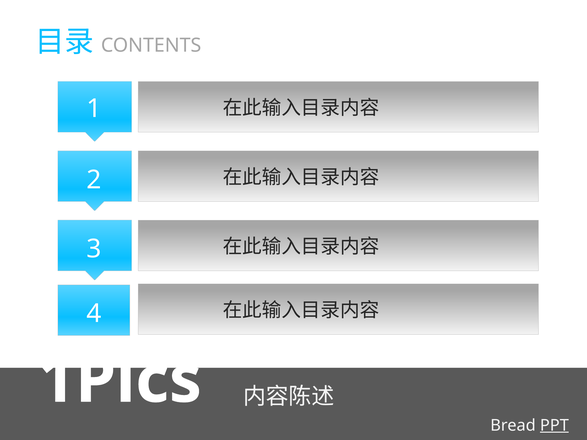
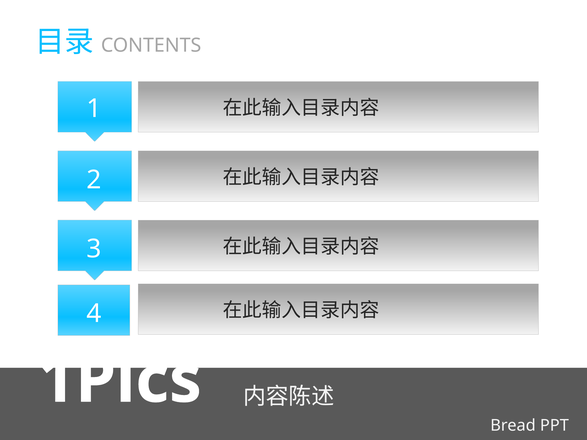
PPT underline: present -> none
